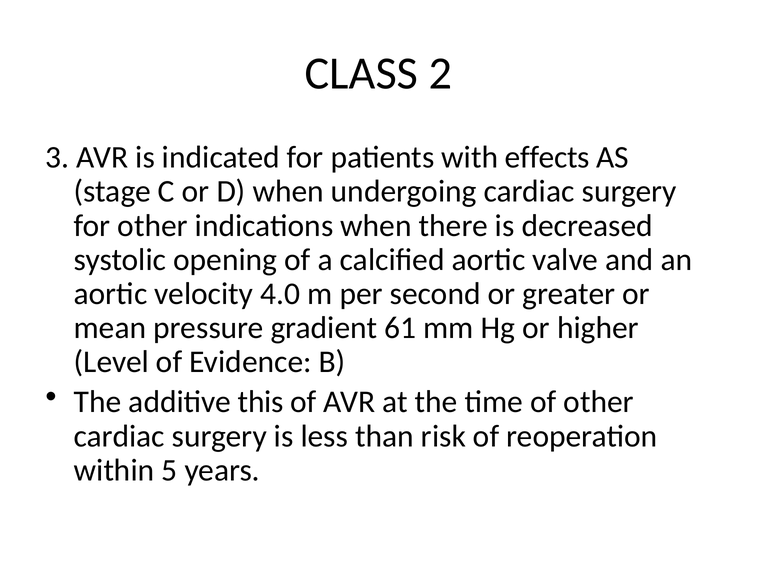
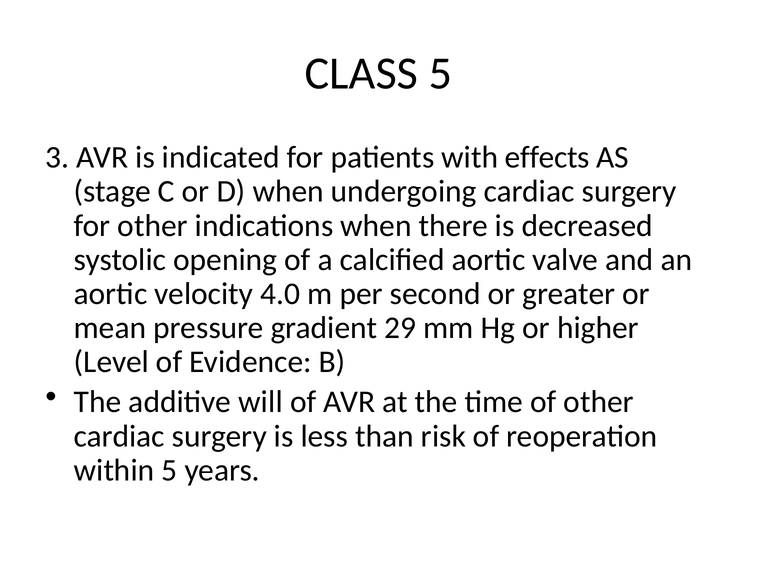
CLASS 2: 2 -> 5
61: 61 -> 29
this: this -> will
